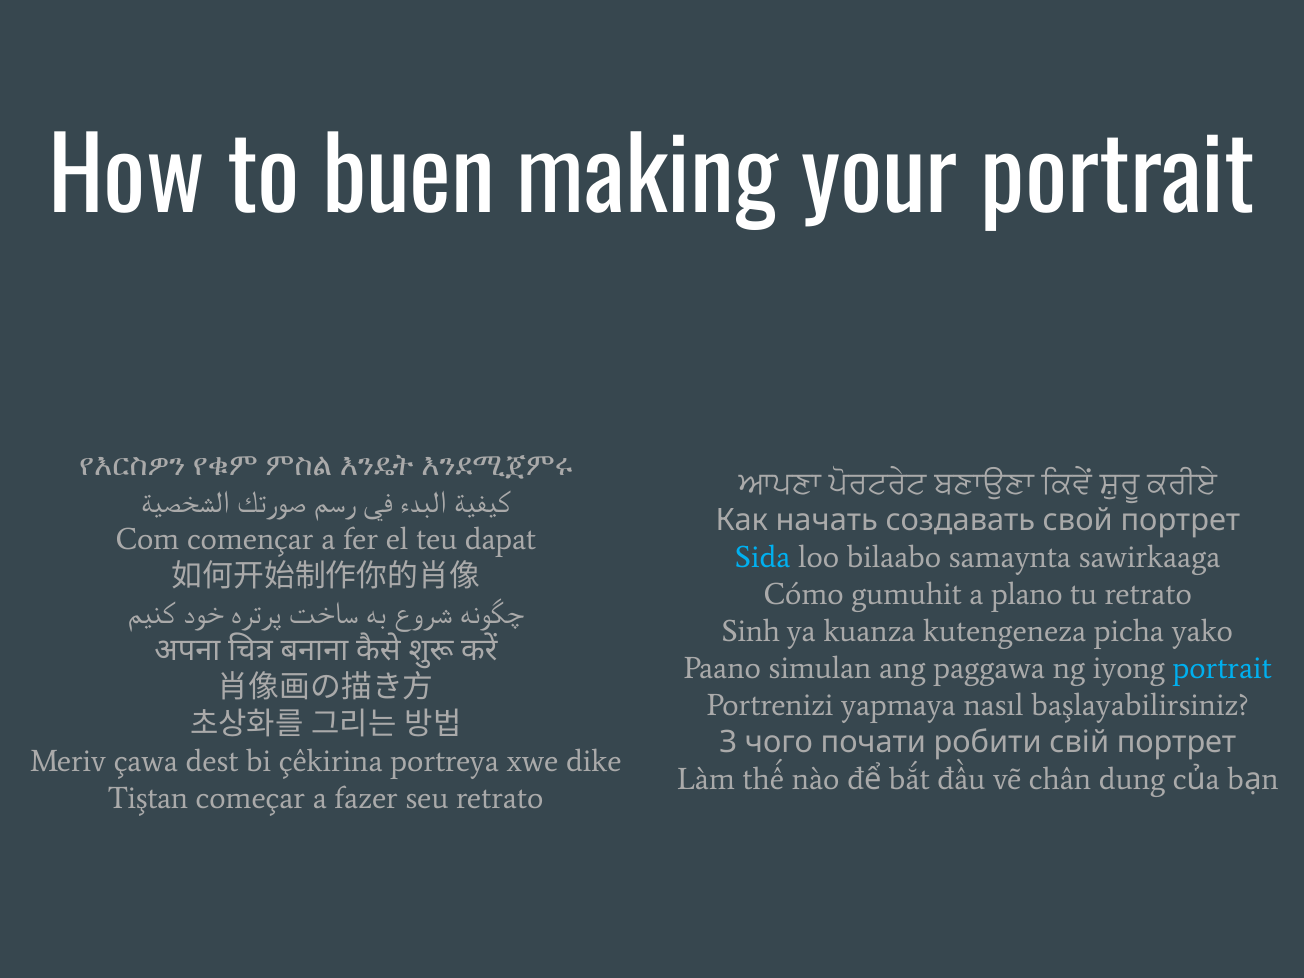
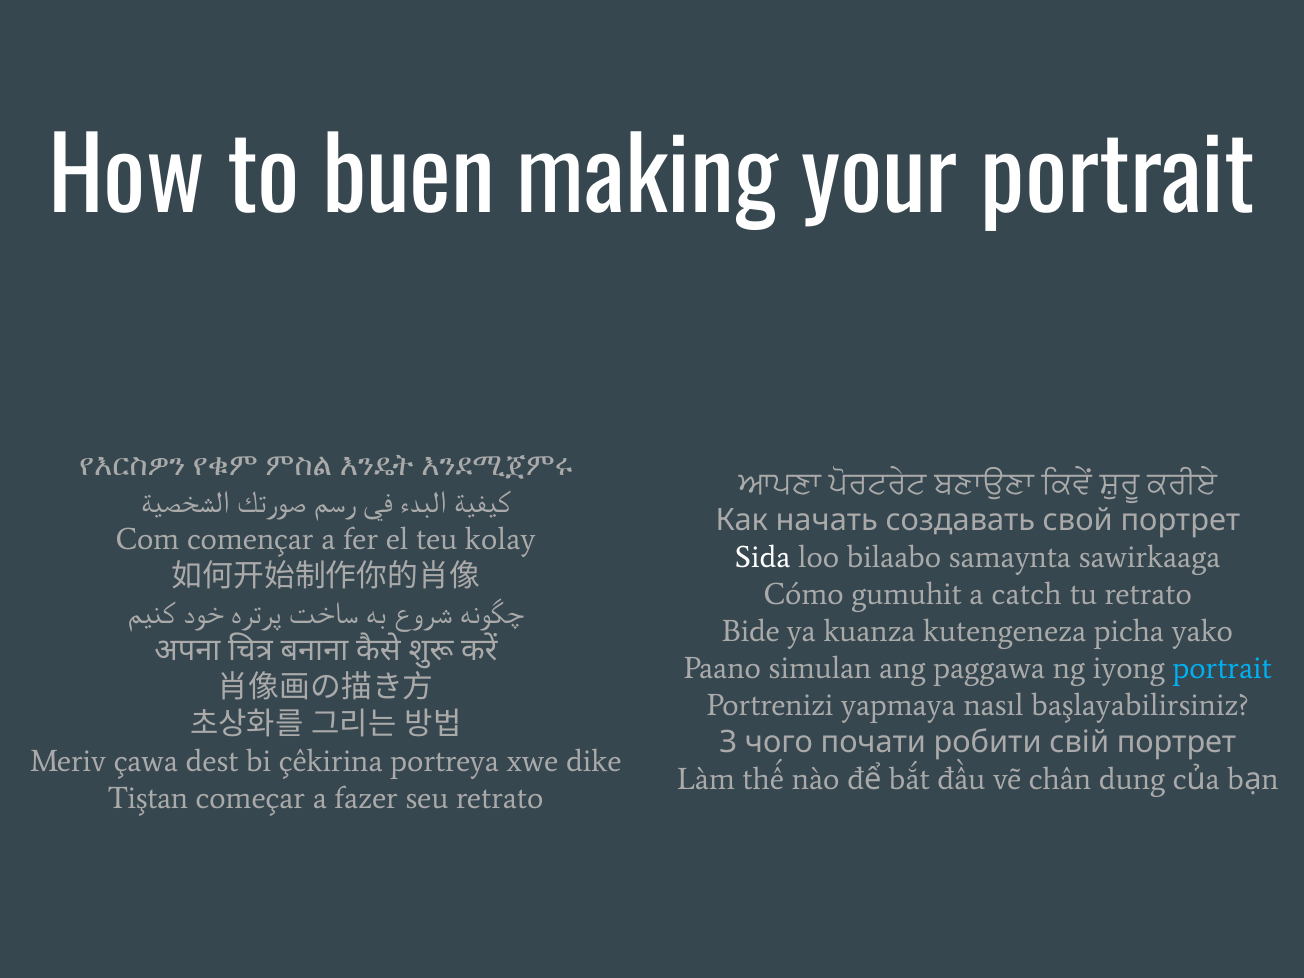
dapat: dapat -> kolay
Sida colour: light blue -> white
plano: plano -> catch
Sinh: Sinh -> Bide
